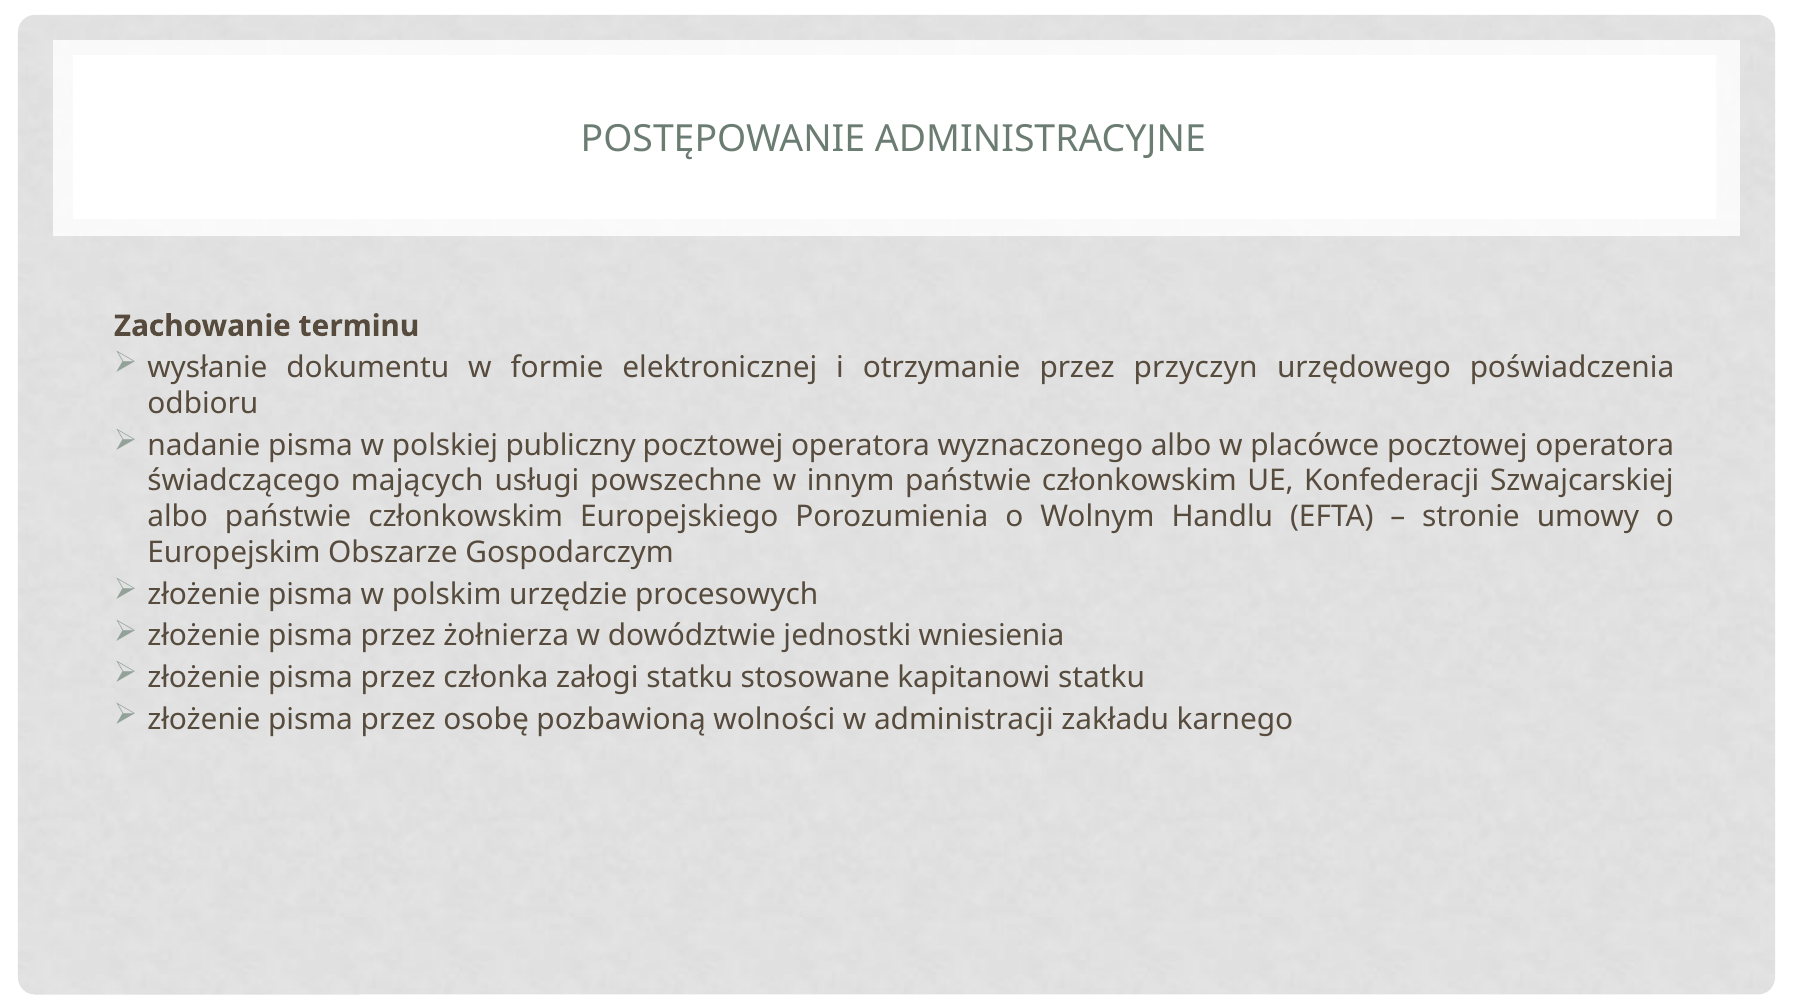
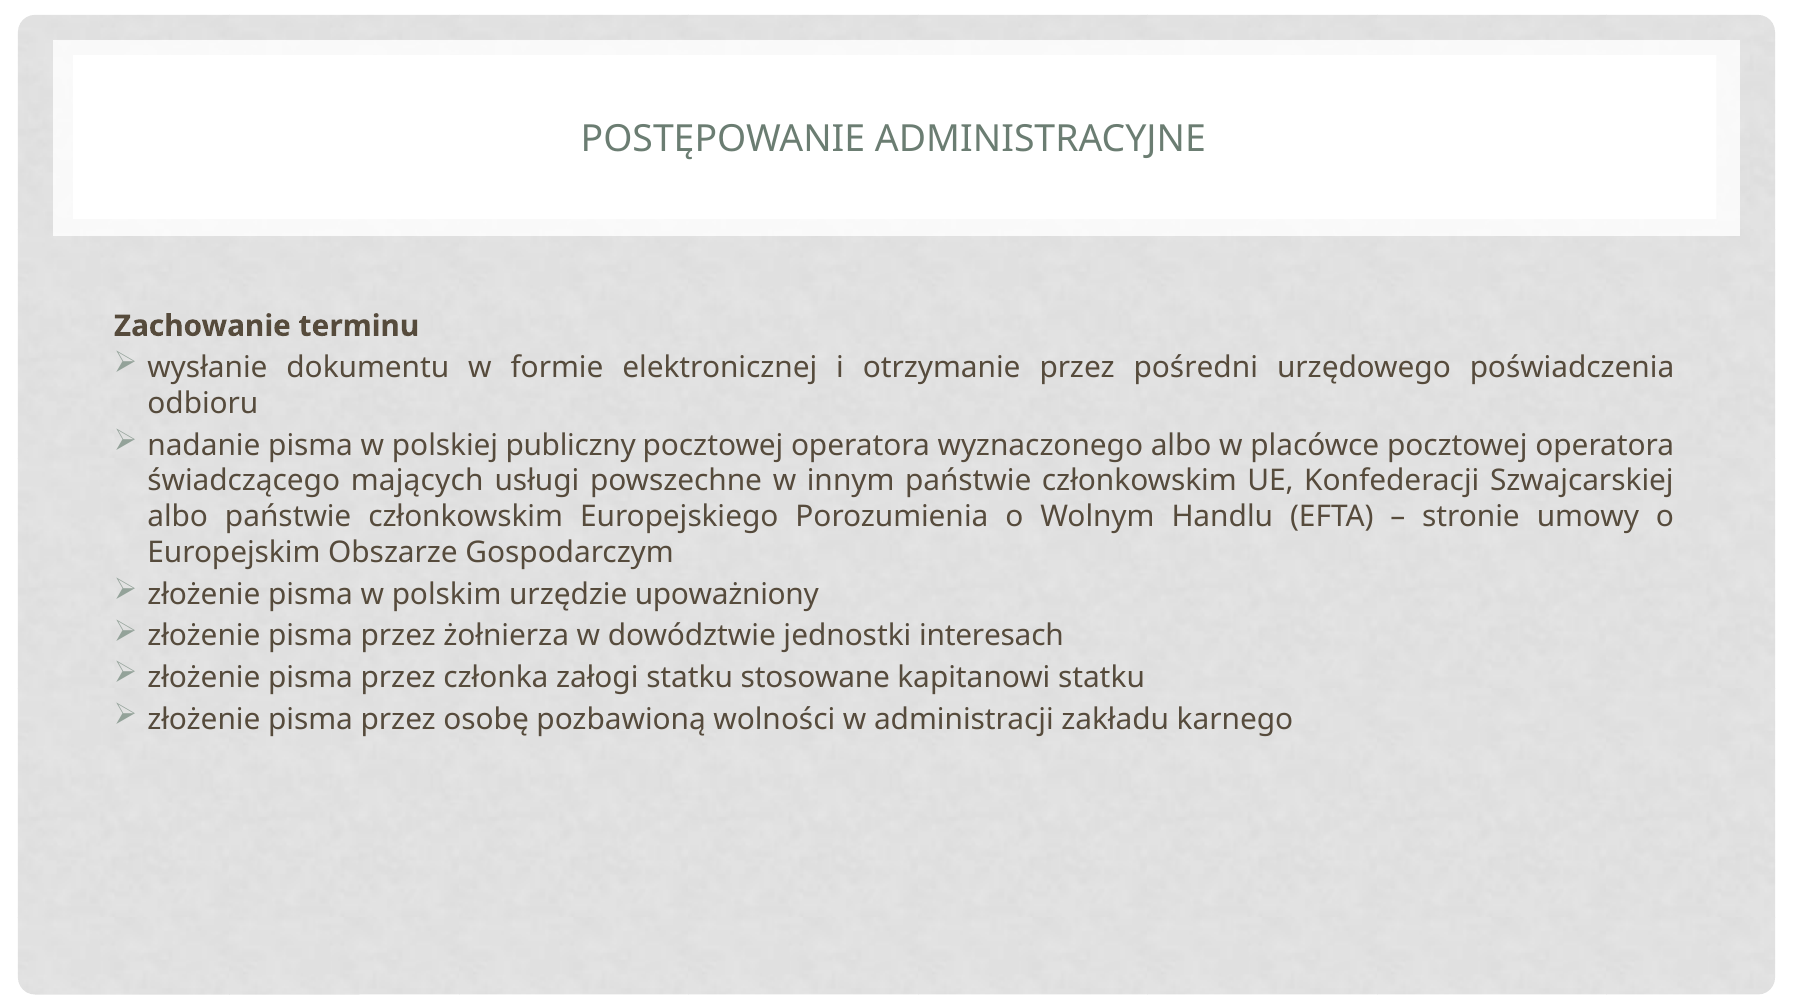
przyczyn: przyczyn -> pośredni
procesowych: procesowych -> upoważniony
wniesienia: wniesienia -> interesach
